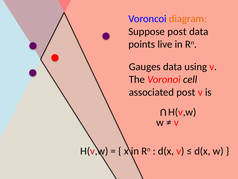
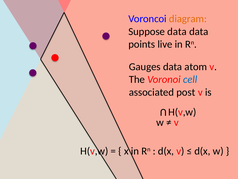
Suppose post: post -> data
using: using -> atom
cell colour: black -> blue
